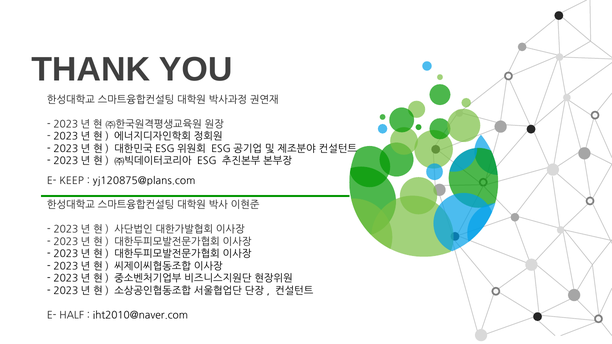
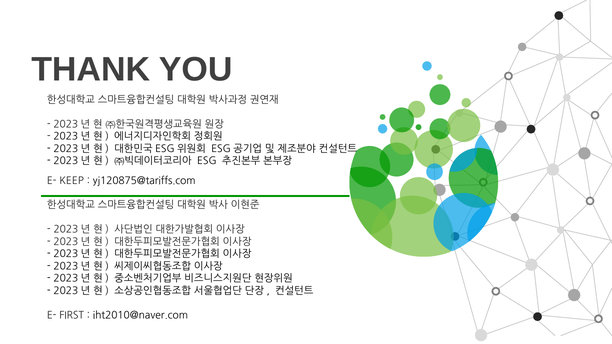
yj120875@plans.com: yj120875@plans.com -> yj120875@tariffs.com
HALF: HALF -> FIRST
